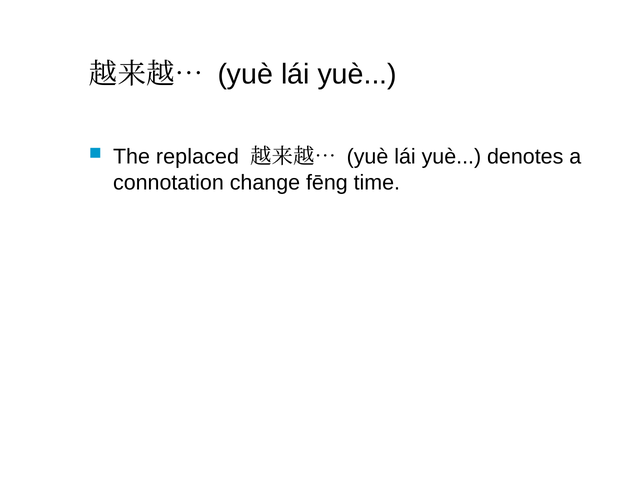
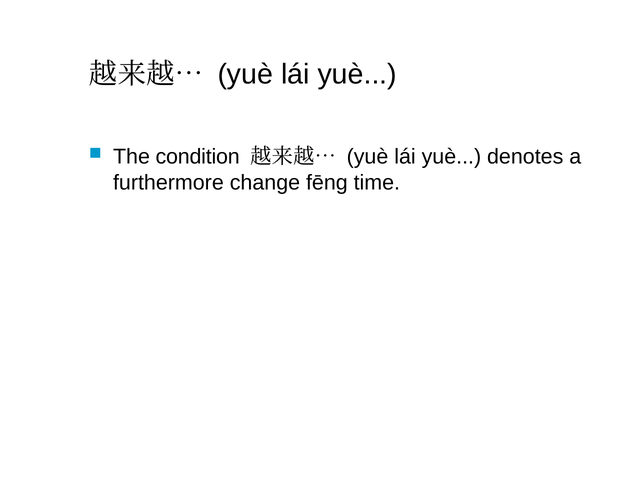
replaced: replaced -> condition
connotation: connotation -> furthermore
